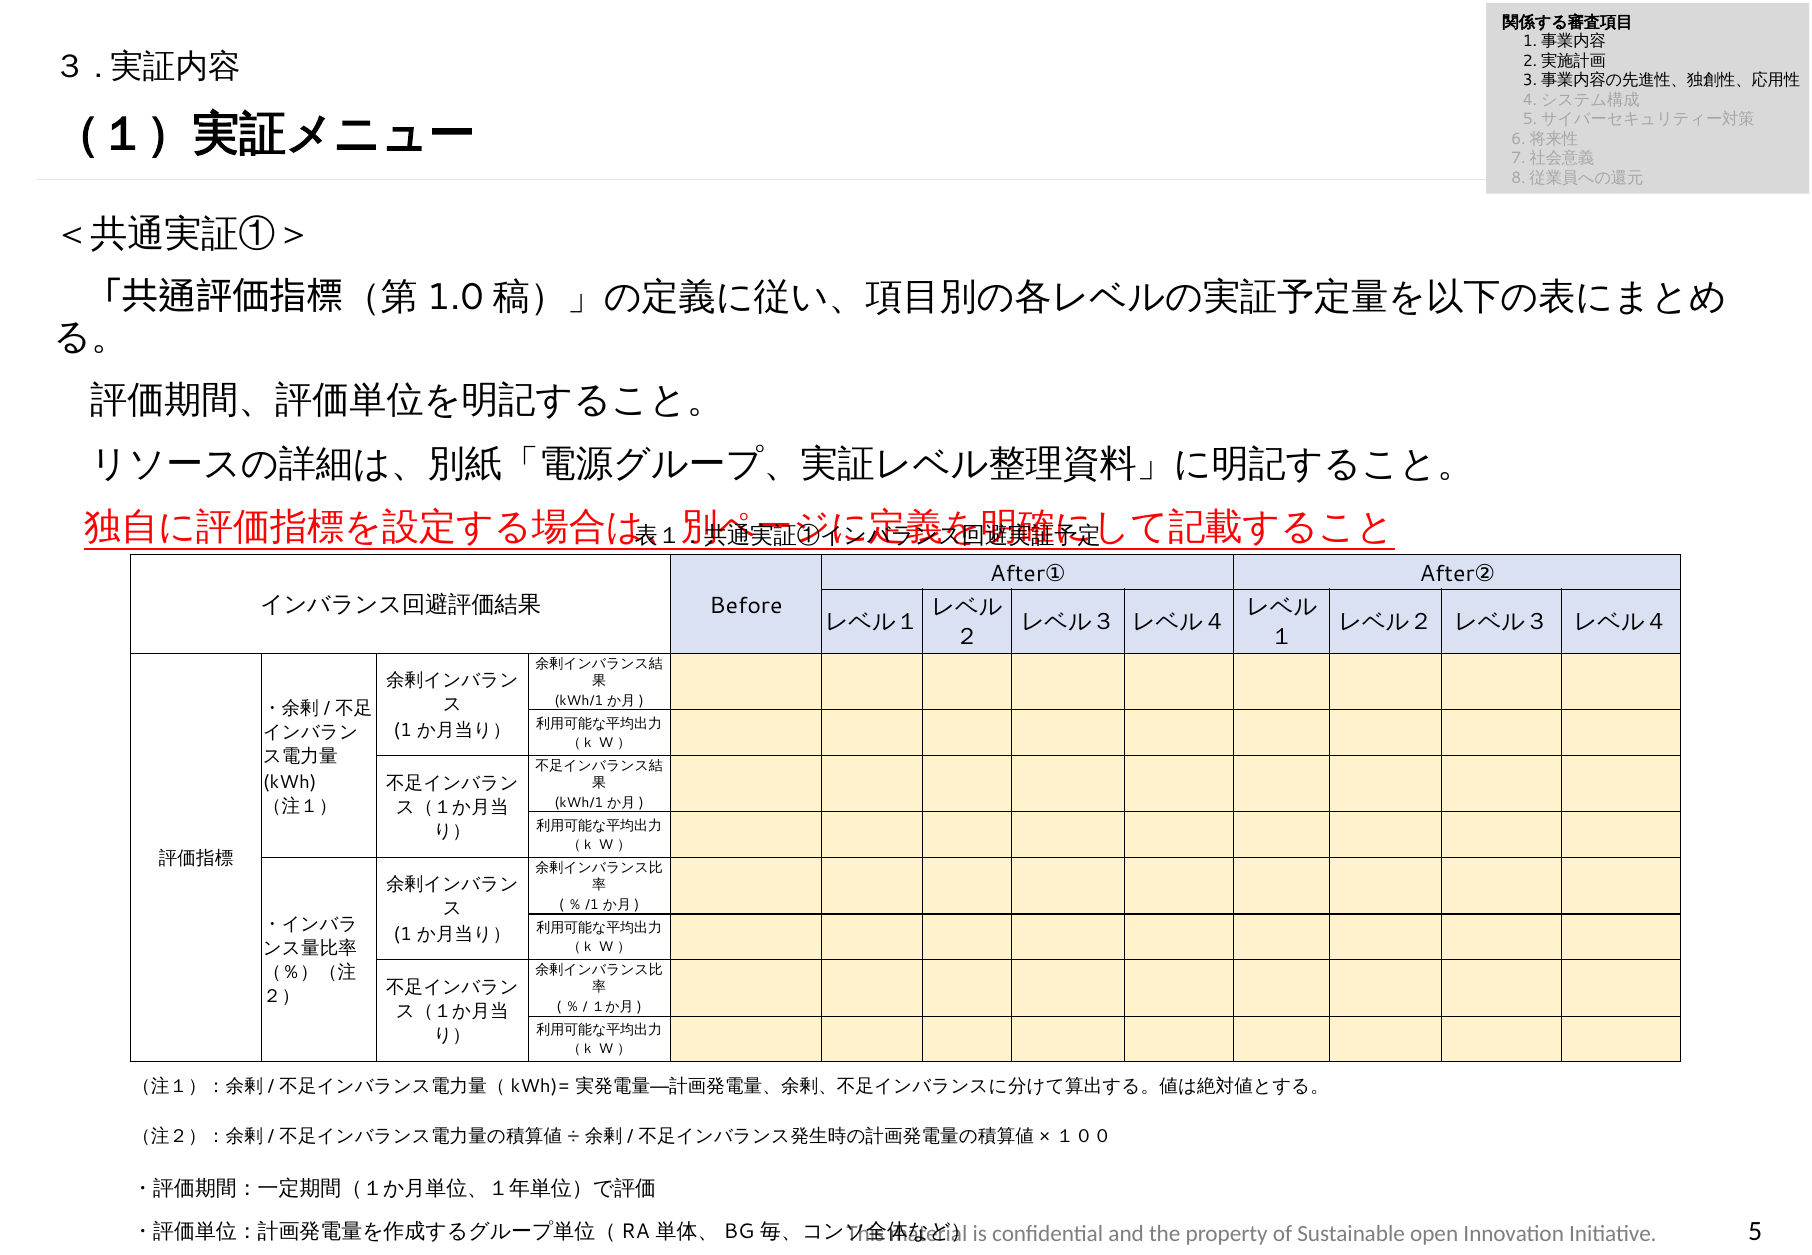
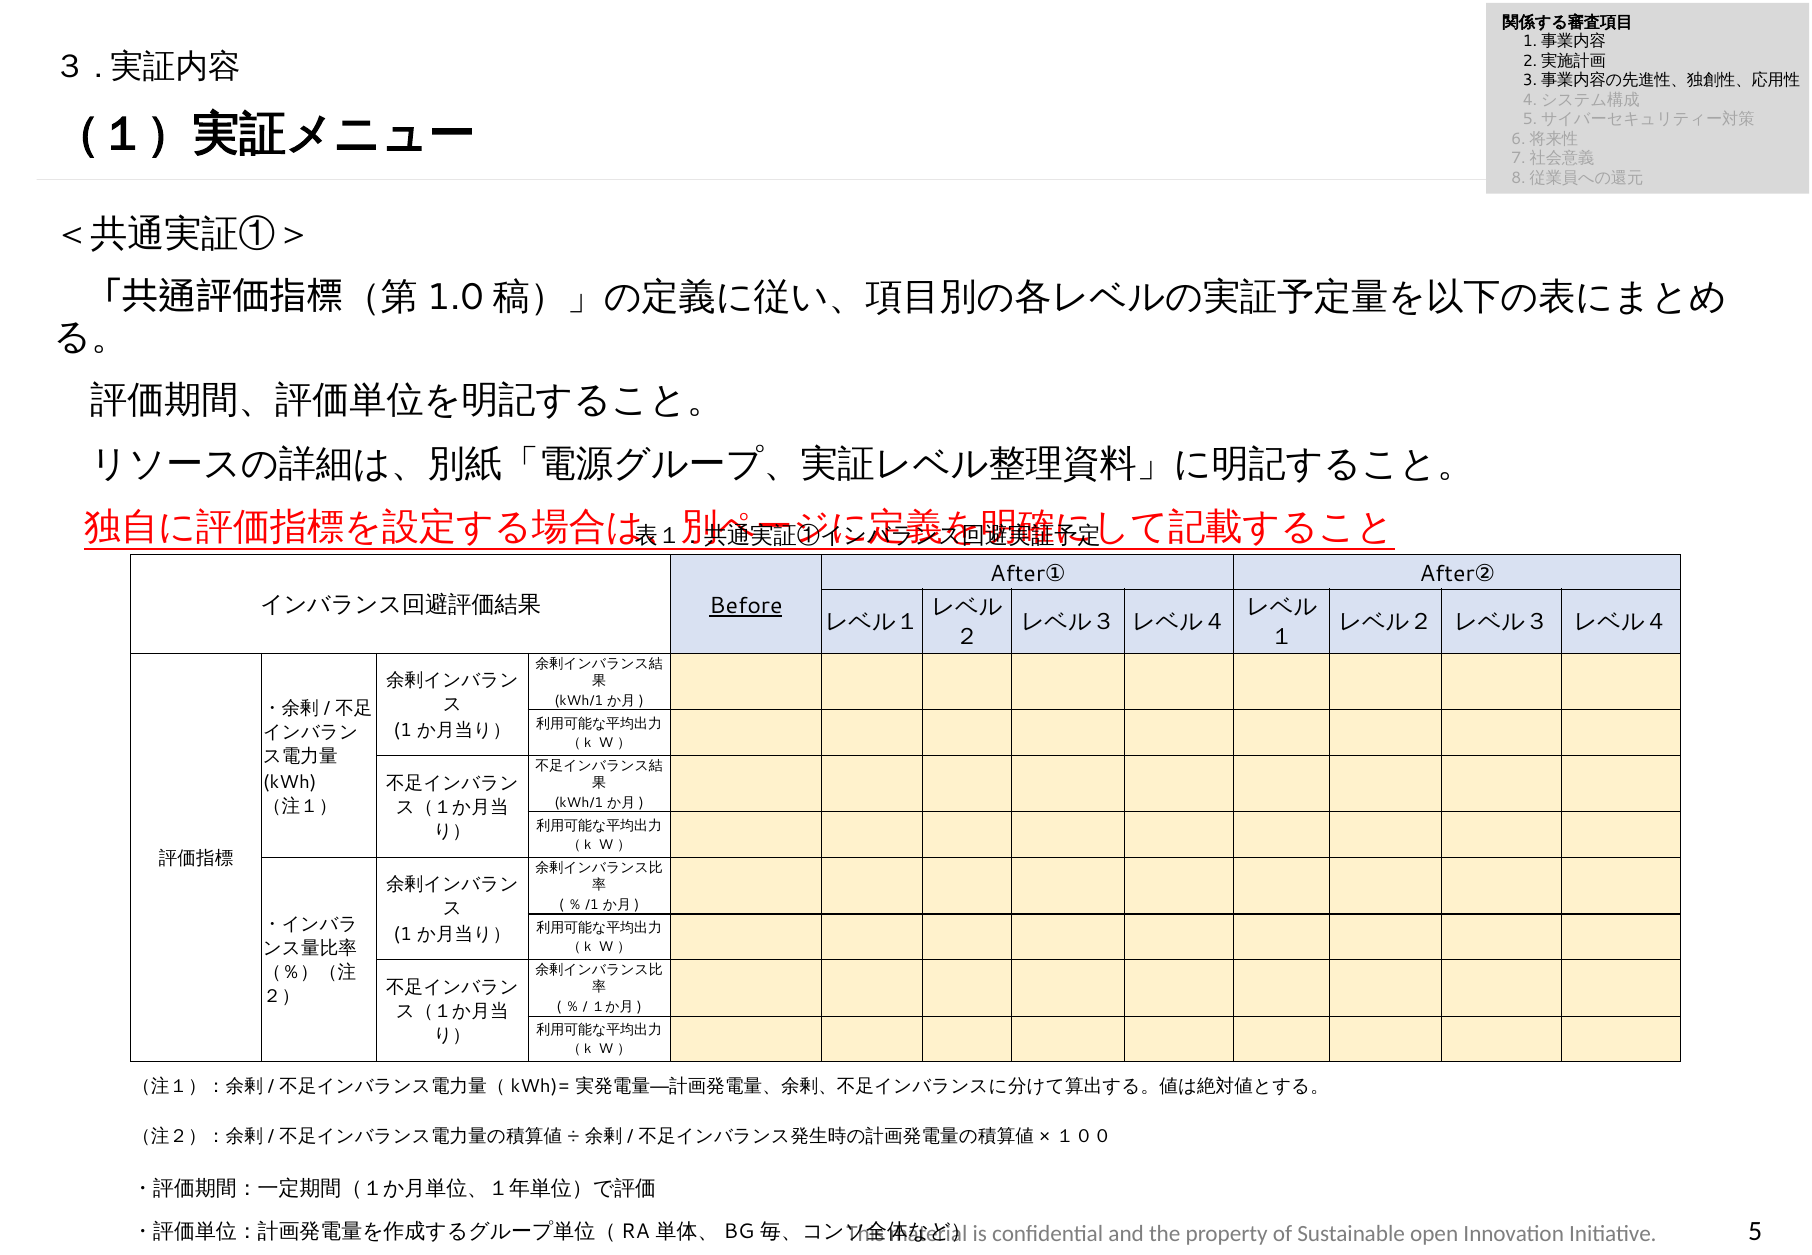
Before underline: none -> present
